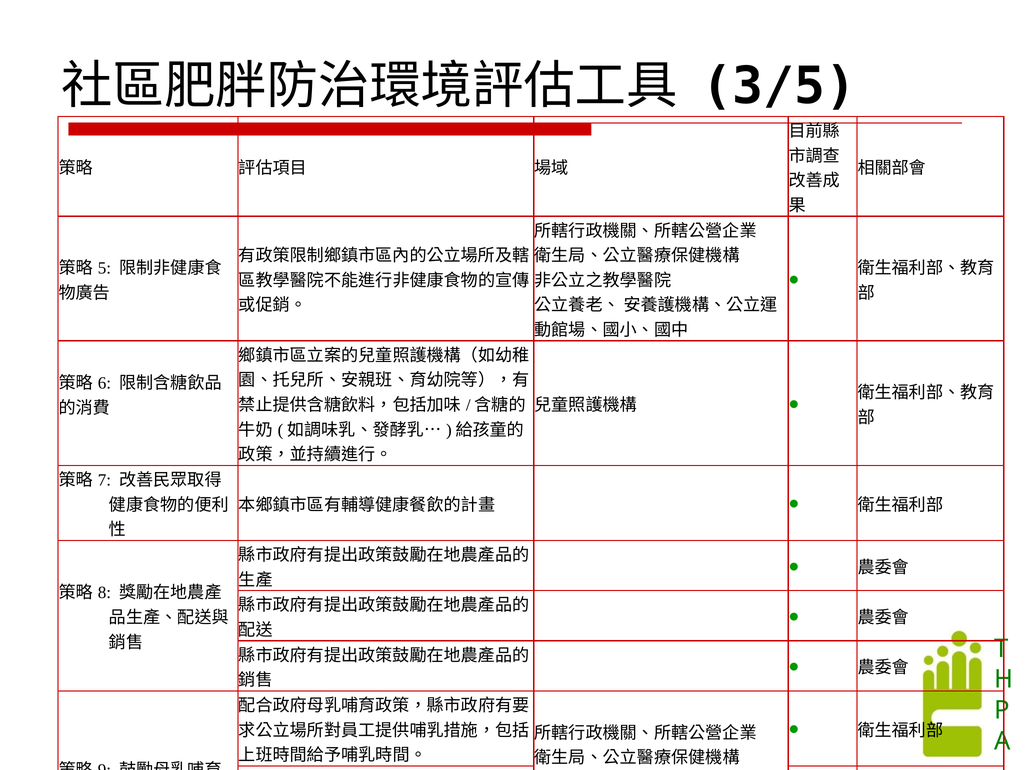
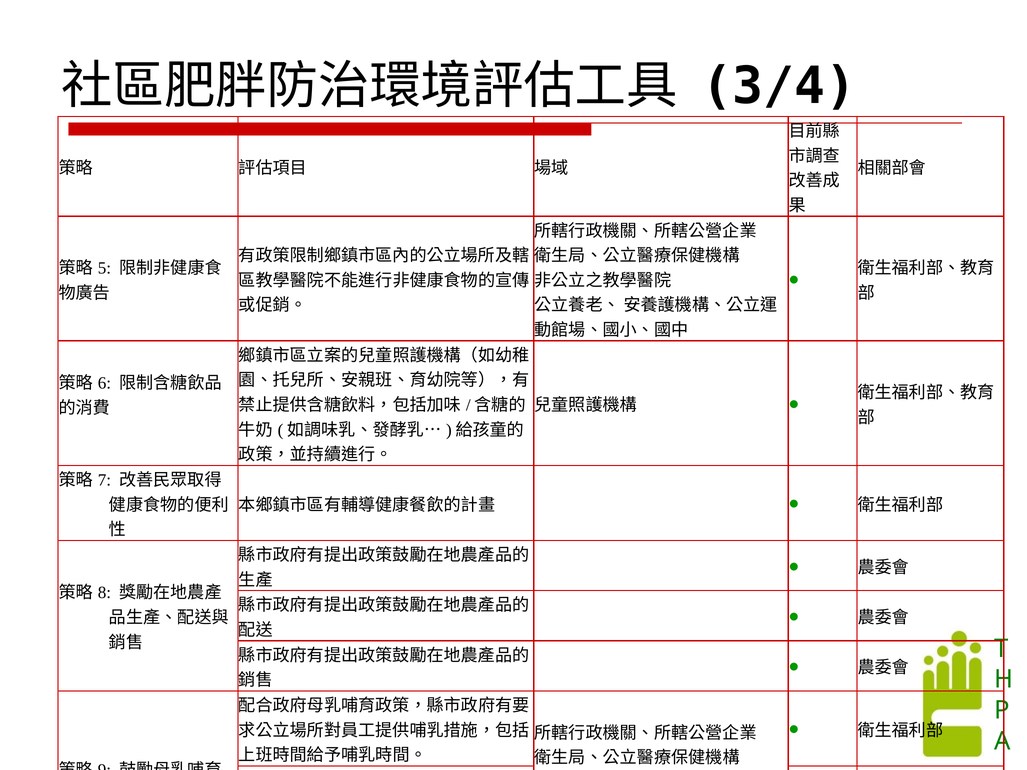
3/5: 3/5 -> 3/4
